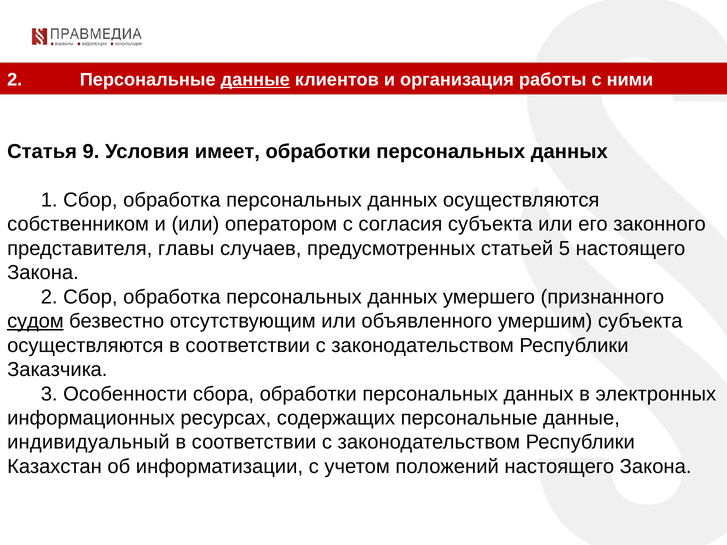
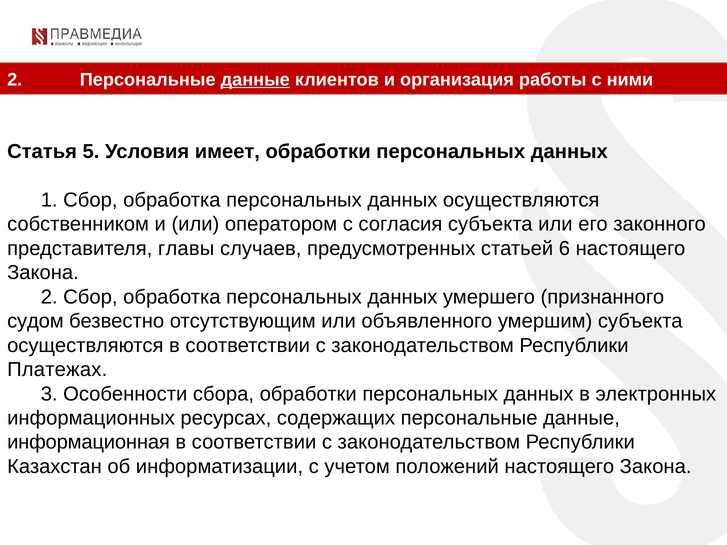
9: 9 -> 5
5: 5 -> 6
судом underline: present -> none
Заказчика: Заказчика -> Платежах
индивидуальный: индивидуальный -> информационная
